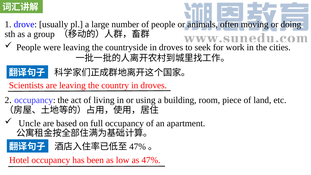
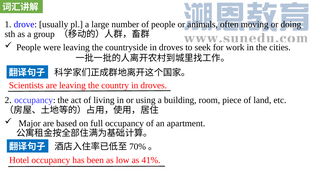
Uncle: Uncle -> Major
47% at (138, 147): 47% -> 70%
as 47%: 47% -> 41%
